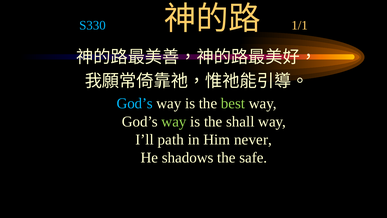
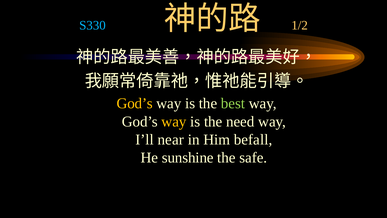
1/1: 1/1 -> 1/2
God’s at (135, 103) colour: light blue -> yellow
way at (174, 121) colour: light green -> yellow
shall: shall -> need
path: path -> near
never: never -> befall
shadows: shadows -> sunshine
